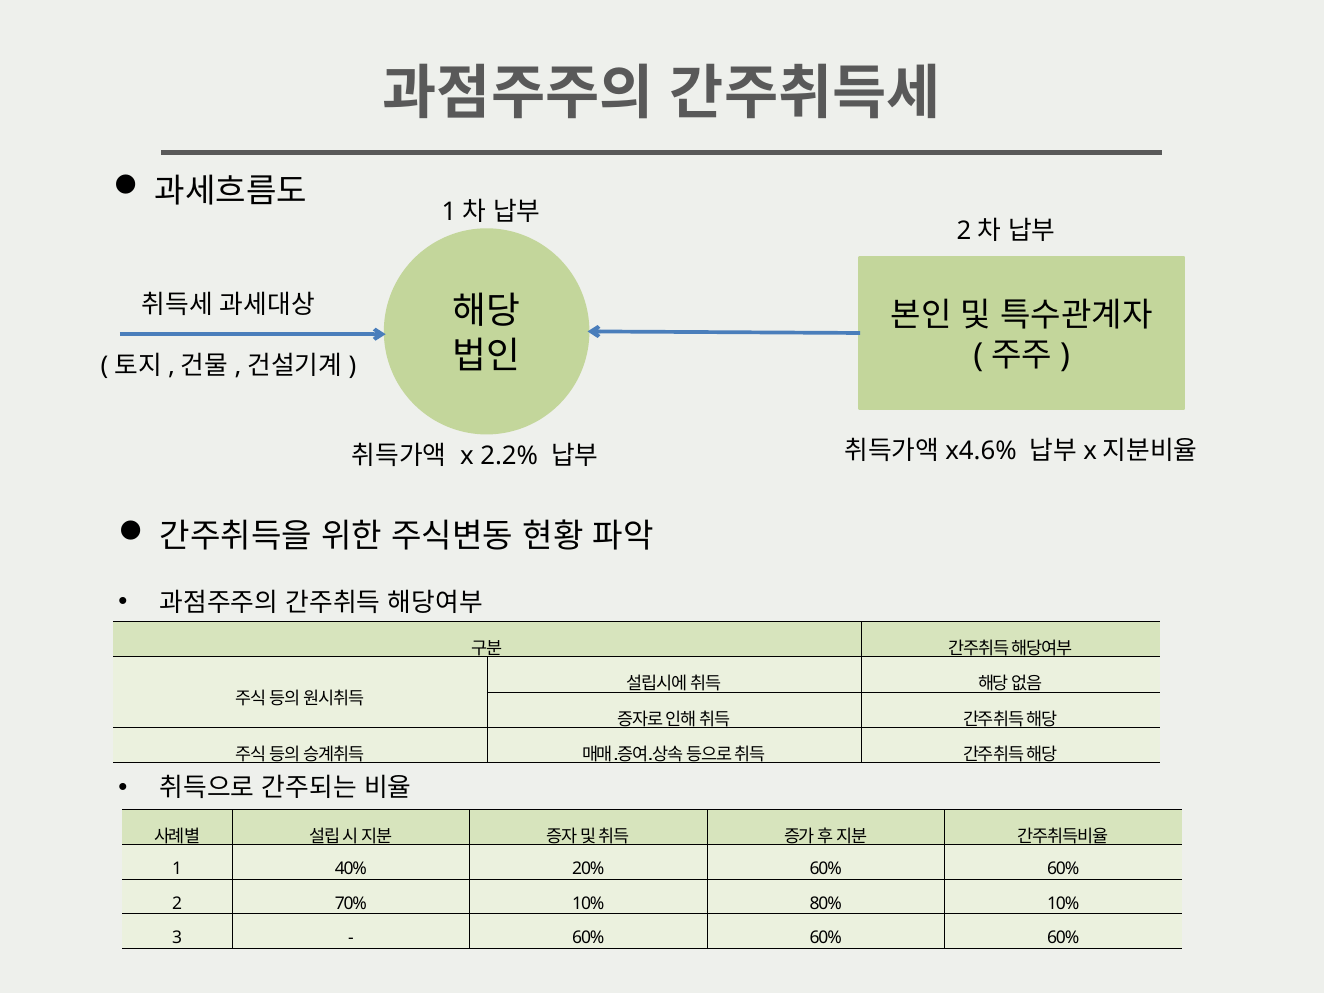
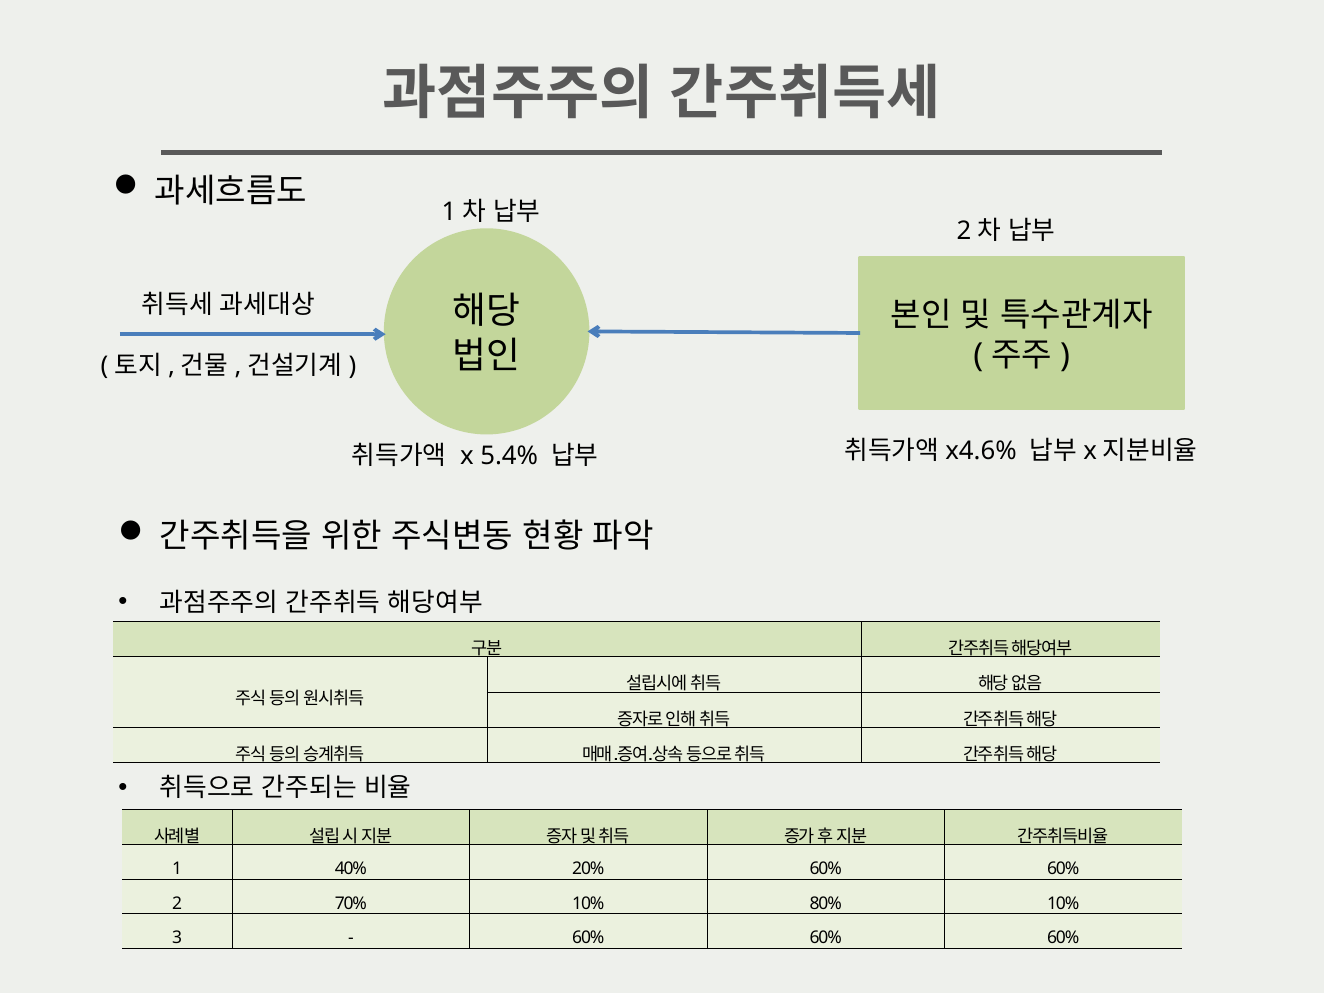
2.2%: 2.2% -> 5.4%
